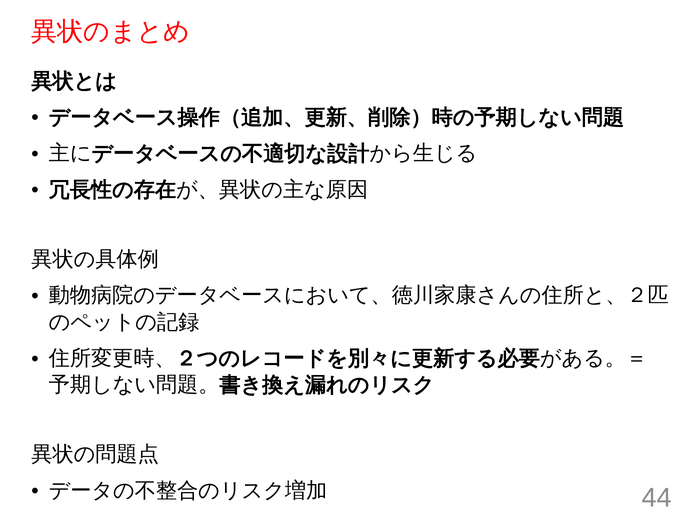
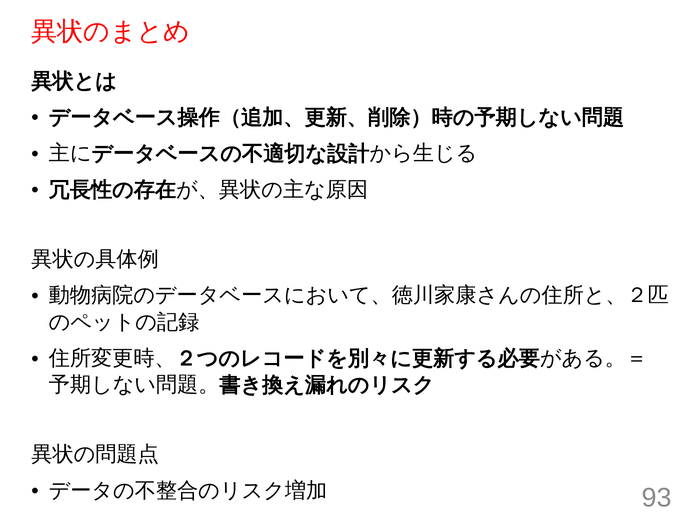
44: 44 -> 93
